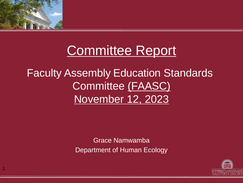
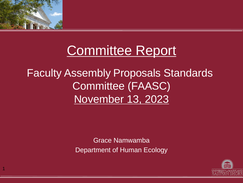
Education: Education -> Proposals
FAASC underline: present -> none
12: 12 -> 13
